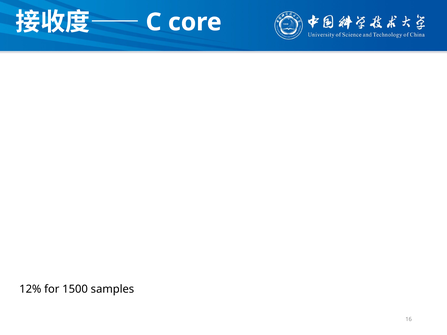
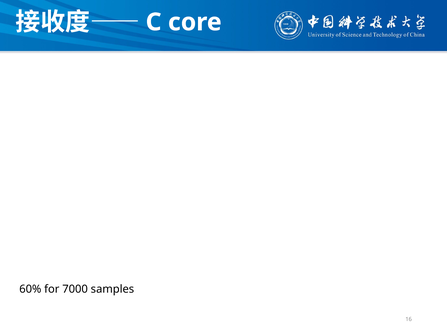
12%: 12% -> 60%
1500: 1500 -> 7000
